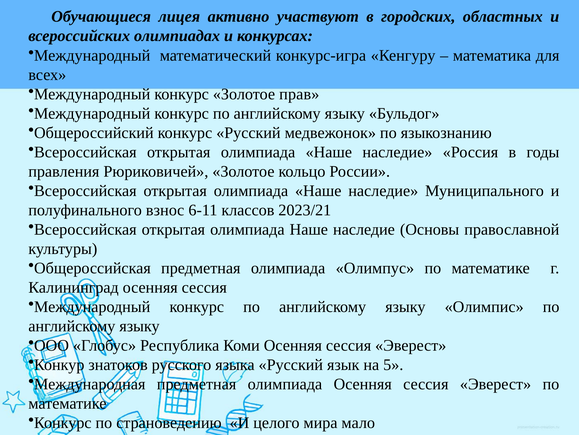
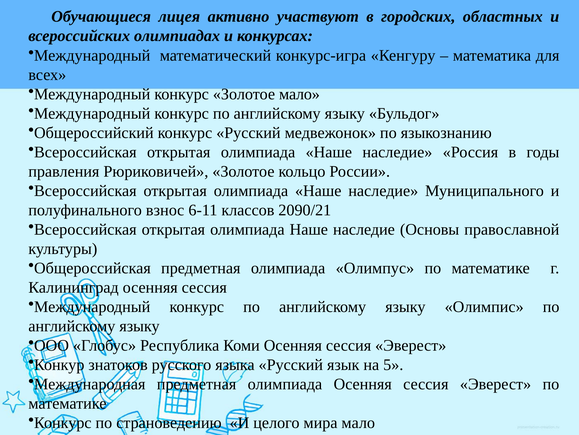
Золотое прав: прав -> мало
2023/21: 2023/21 -> 2090/21
